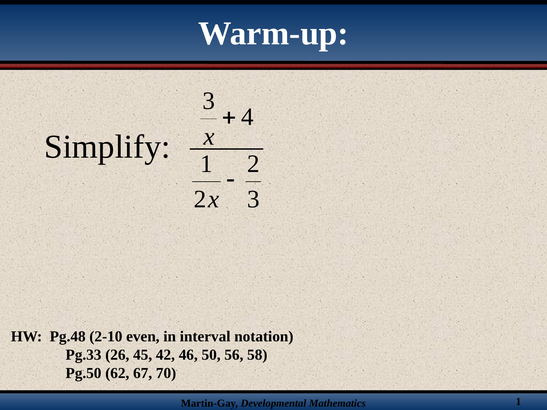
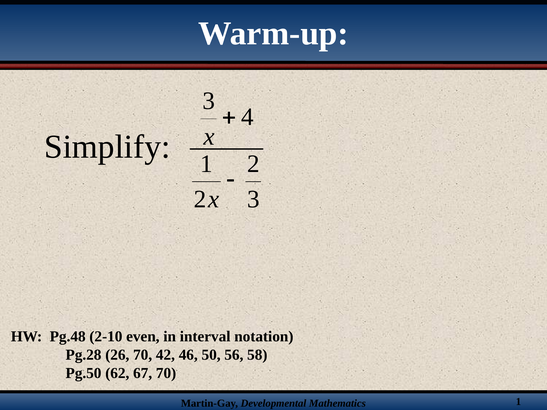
Pg.33: Pg.33 -> Pg.28
26 45: 45 -> 70
